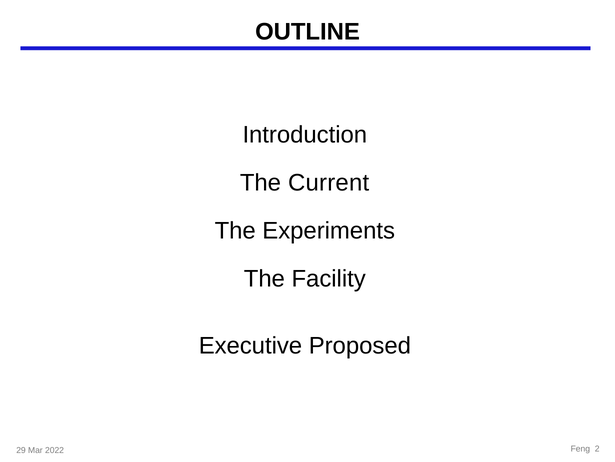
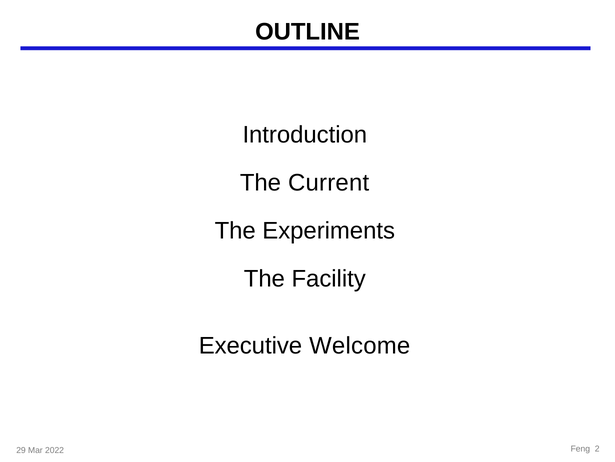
Proposed: Proposed -> Welcome
